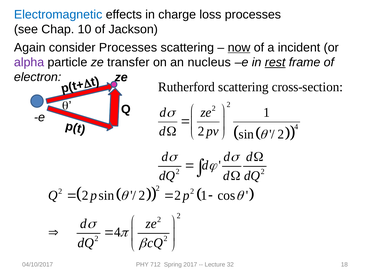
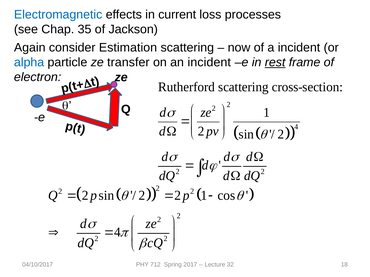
charge: charge -> current
10: 10 -> 35
consider Processes: Processes -> Estimation
now underline: present -> none
alpha colour: purple -> blue
an nucleus: nucleus -> incident
